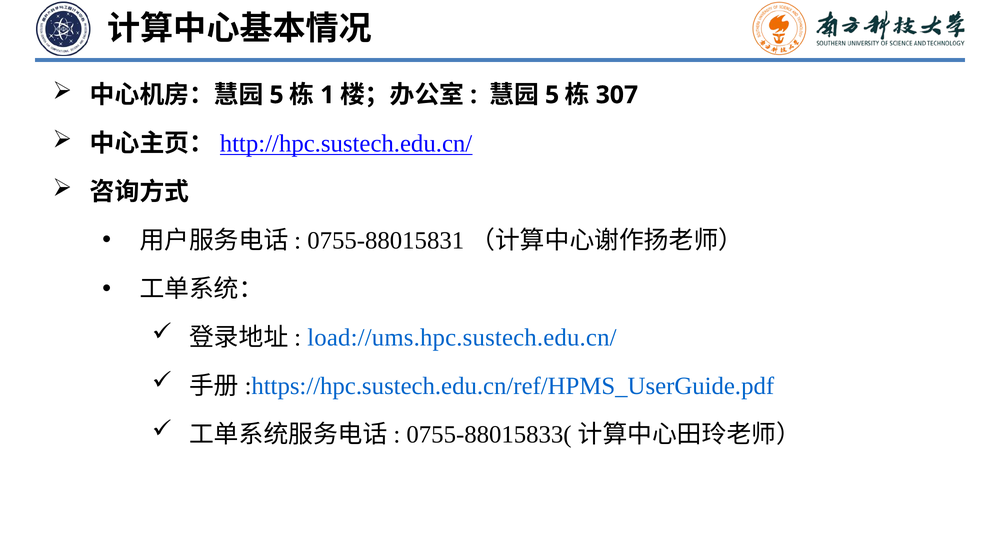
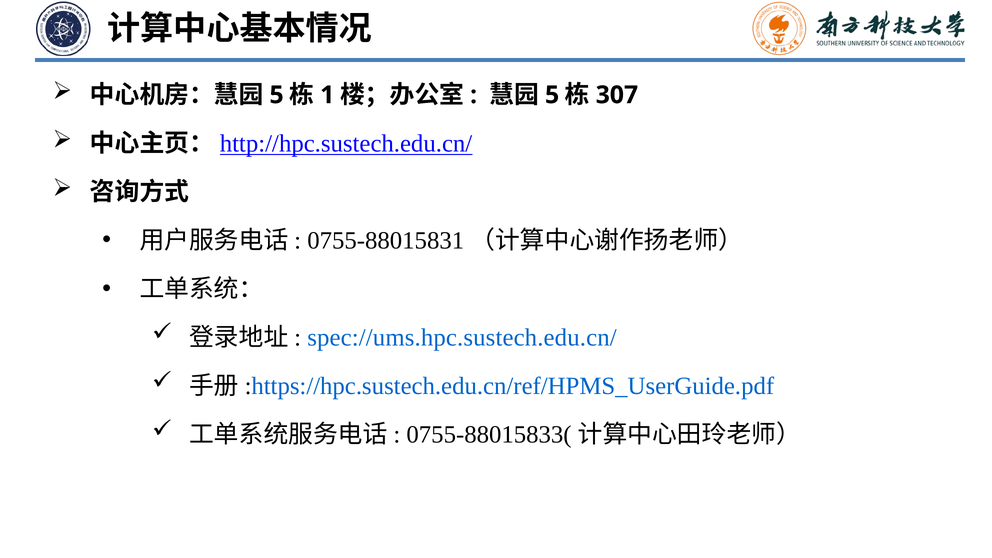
load://ums.hpc.sustech.edu.cn/: load://ums.hpc.sustech.edu.cn/ -> spec://ums.hpc.sustech.edu.cn/
